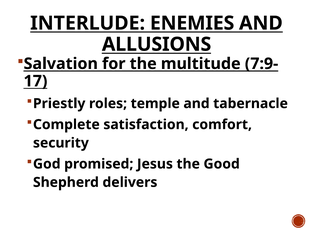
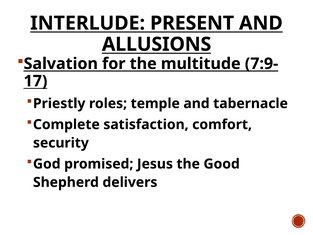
ENEMIES: ENEMIES -> PRESENT
